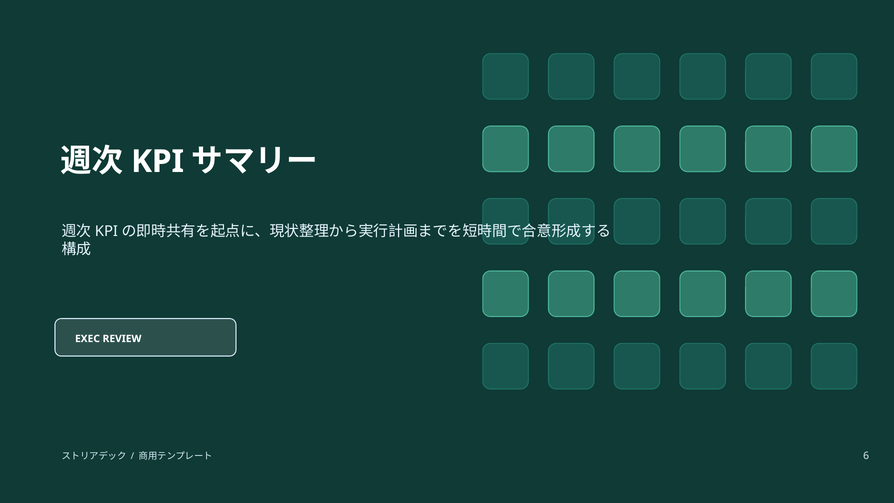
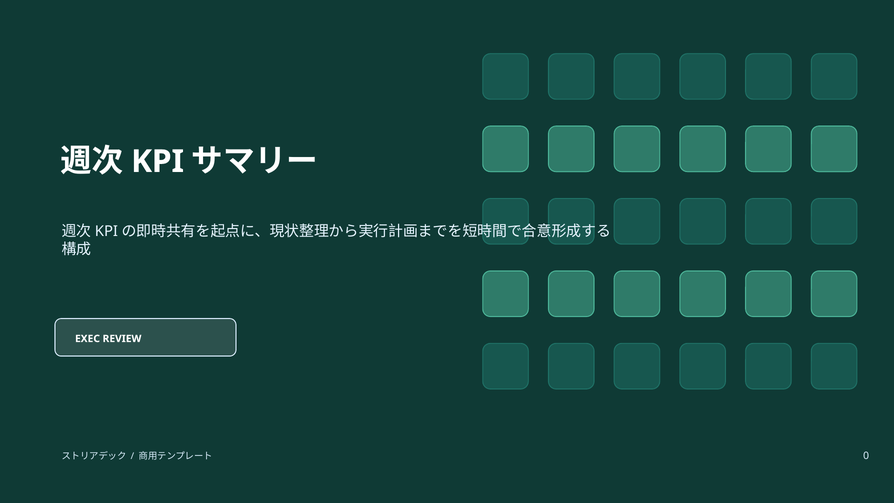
6: 6 -> 0
